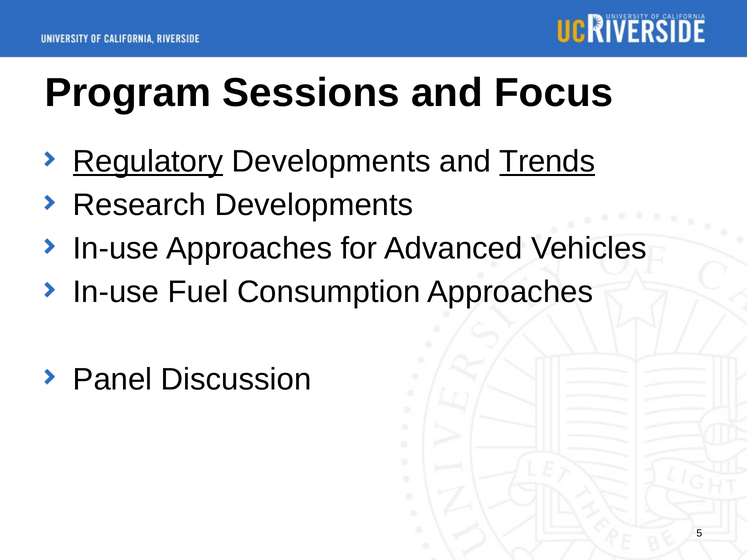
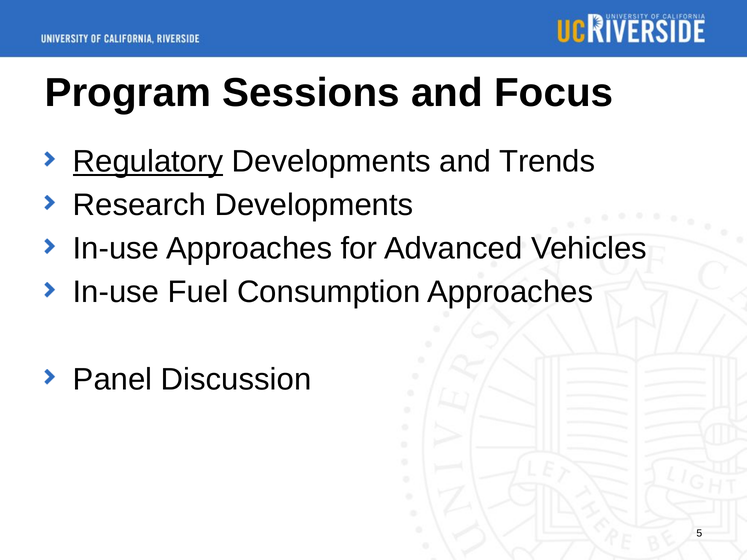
Trends underline: present -> none
